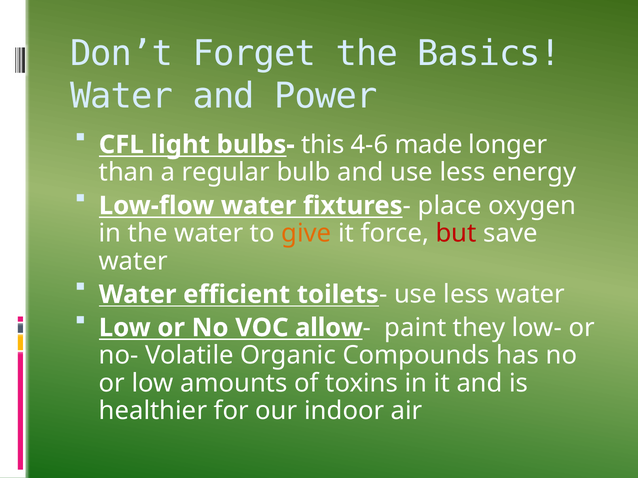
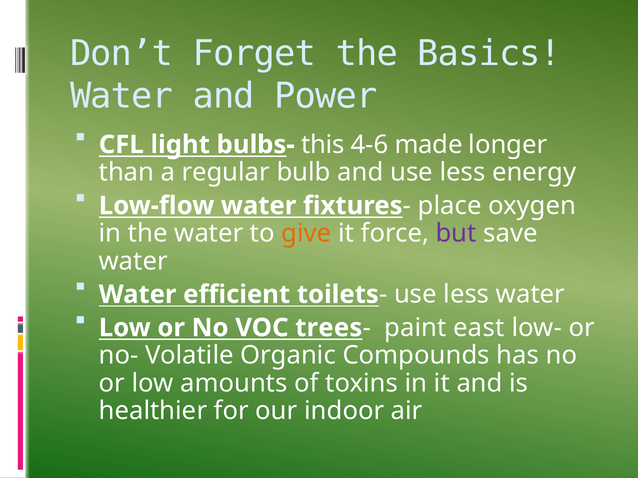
but colour: red -> purple
allow: allow -> trees
they: they -> east
